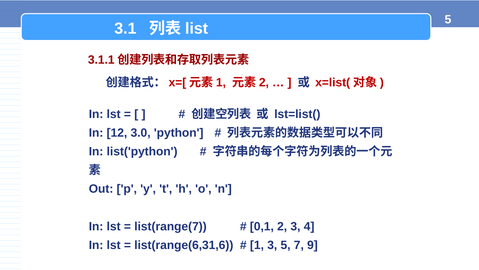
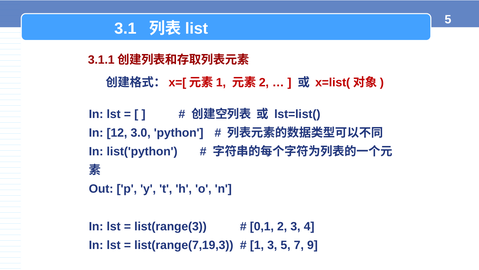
list(range(7: list(range(7 -> list(range(3
list(range(6,31,6: list(range(6,31,6 -> list(range(7,19,3
